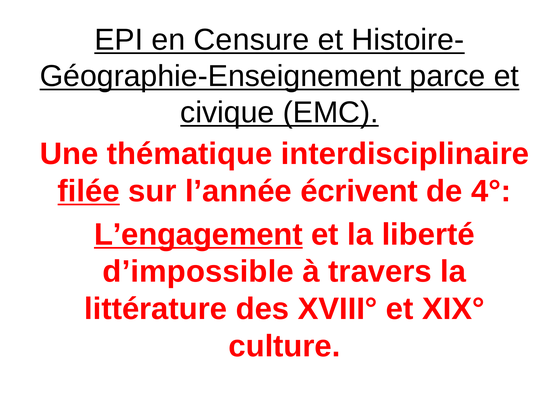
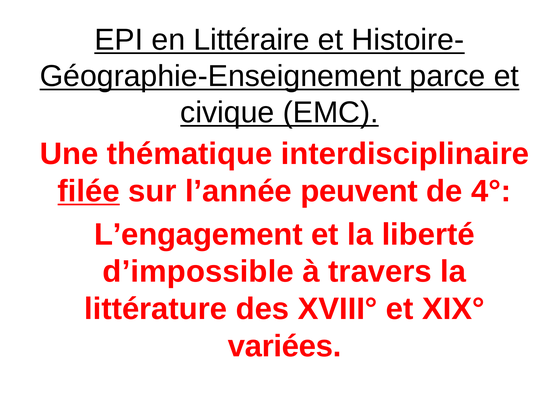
Censure: Censure -> Littéraire
écrivent: écrivent -> peuvent
L’engagement underline: present -> none
culture: culture -> variées
